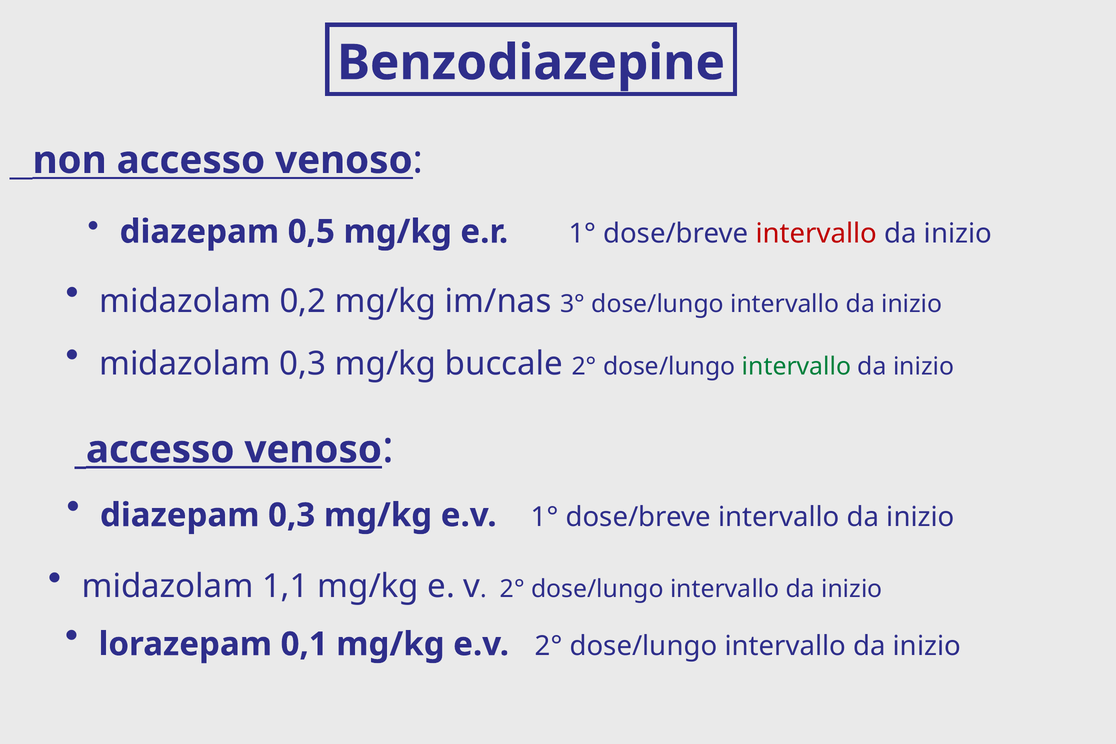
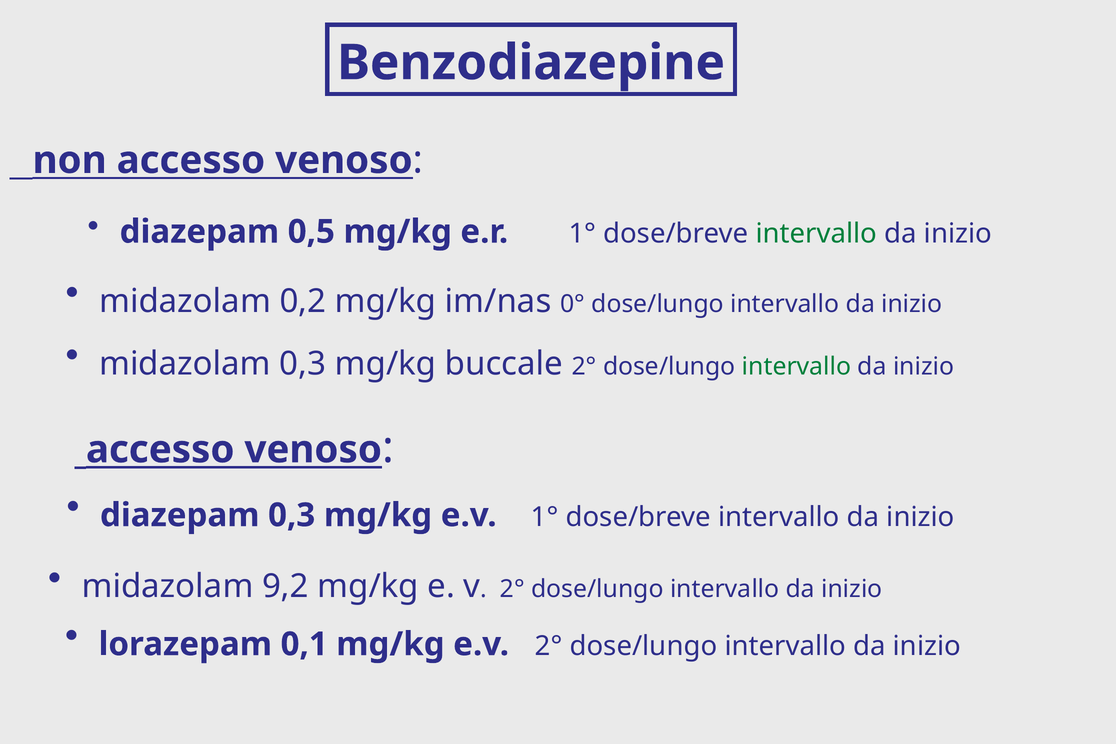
intervallo at (816, 234) colour: red -> green
3°: 3° -> 0°
1,1: 1,1 -> 9,2
